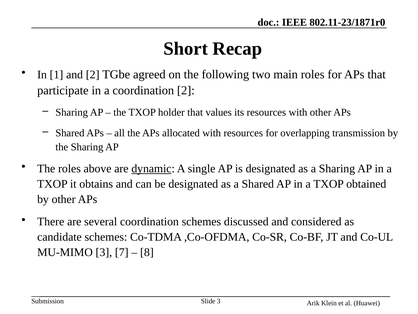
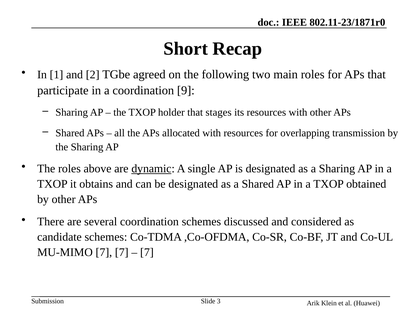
coordination 2: 2 -> 9
values: values -> stages
MU-MIMO 3: 3 -> 7
8 at (147, 252): 8 -> 7
